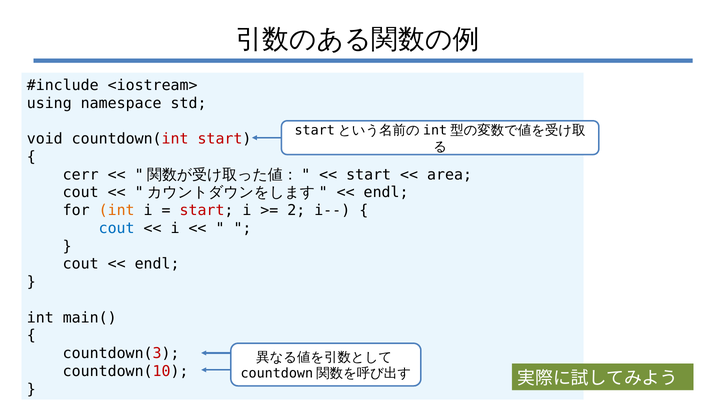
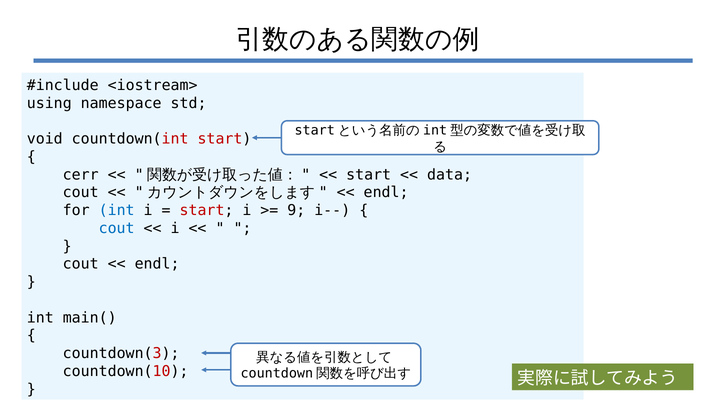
area: area -> data
int at (117, 210) colour: orange -> blue
2: 2 -> 9
